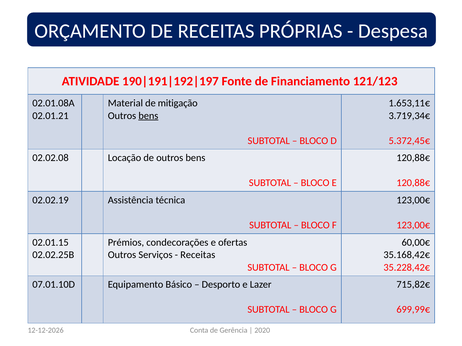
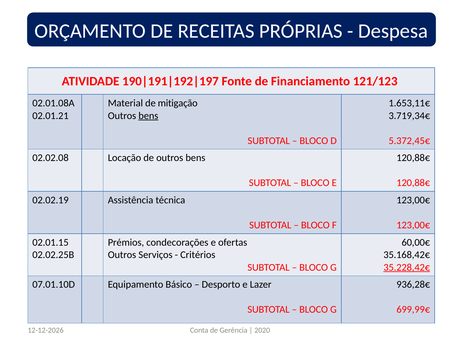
Receitas at (198, 255): Receitas -> Critérios
35.228,42€ underline: none -> present
715,82€: 715,82€ -> 936,28€
